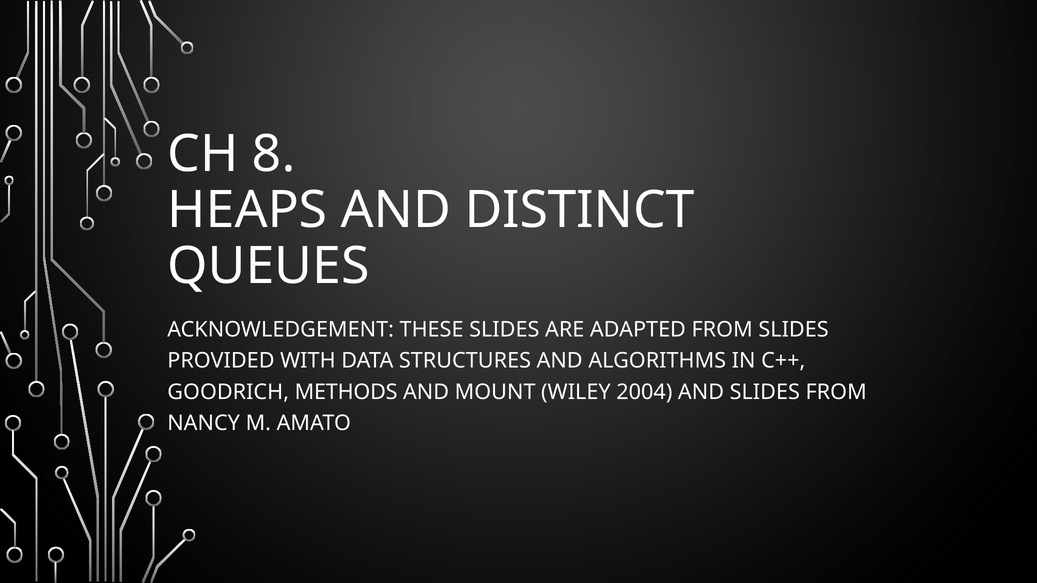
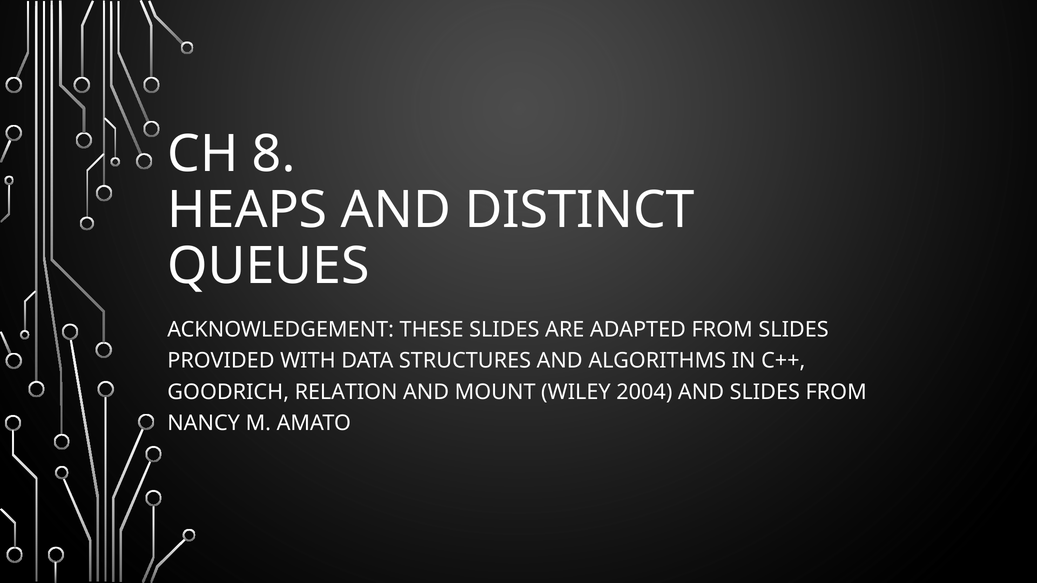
METHODS: METHODS -> RELATION
